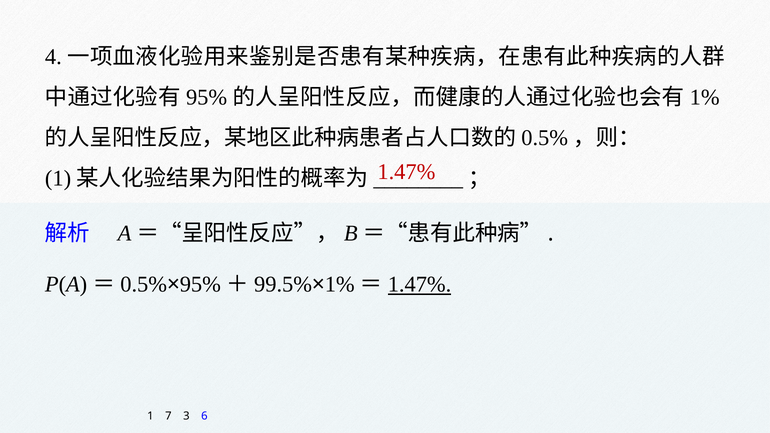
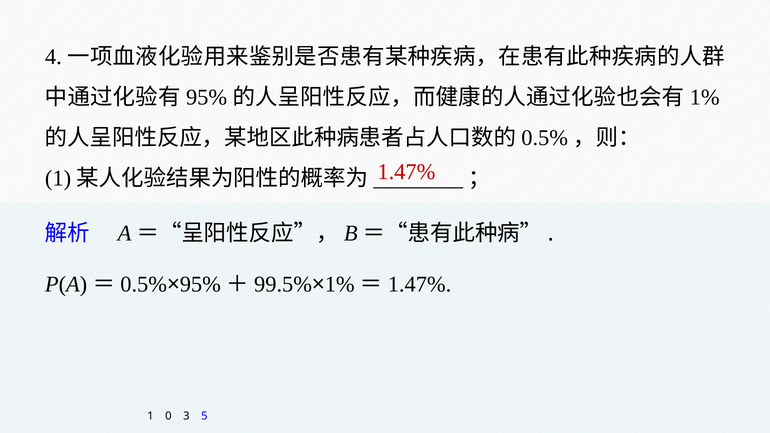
1.47% at (420, 285) underline: present -> none
7: 7 -> 0
6: 6 -> 5
